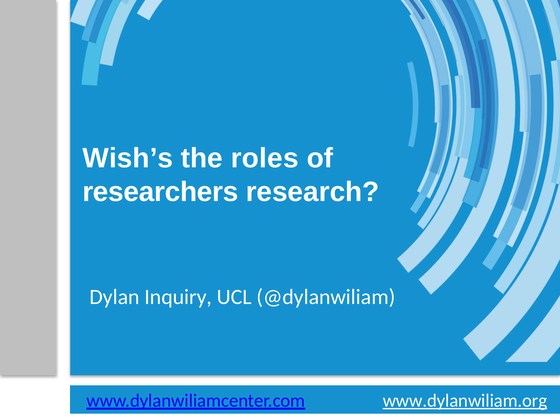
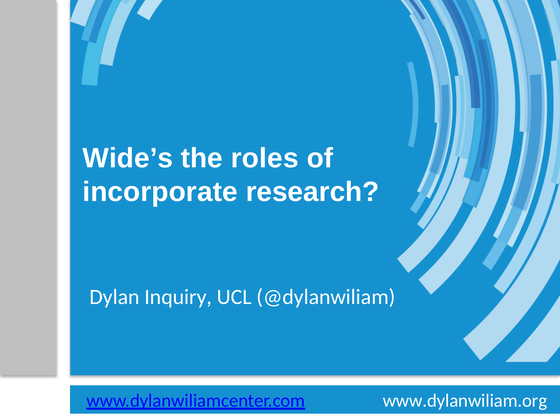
Wish’s: Wish’s -> Wide’s
researchers: researchers -> incorporate
www.dylanwiliam.org underline: present -> none
